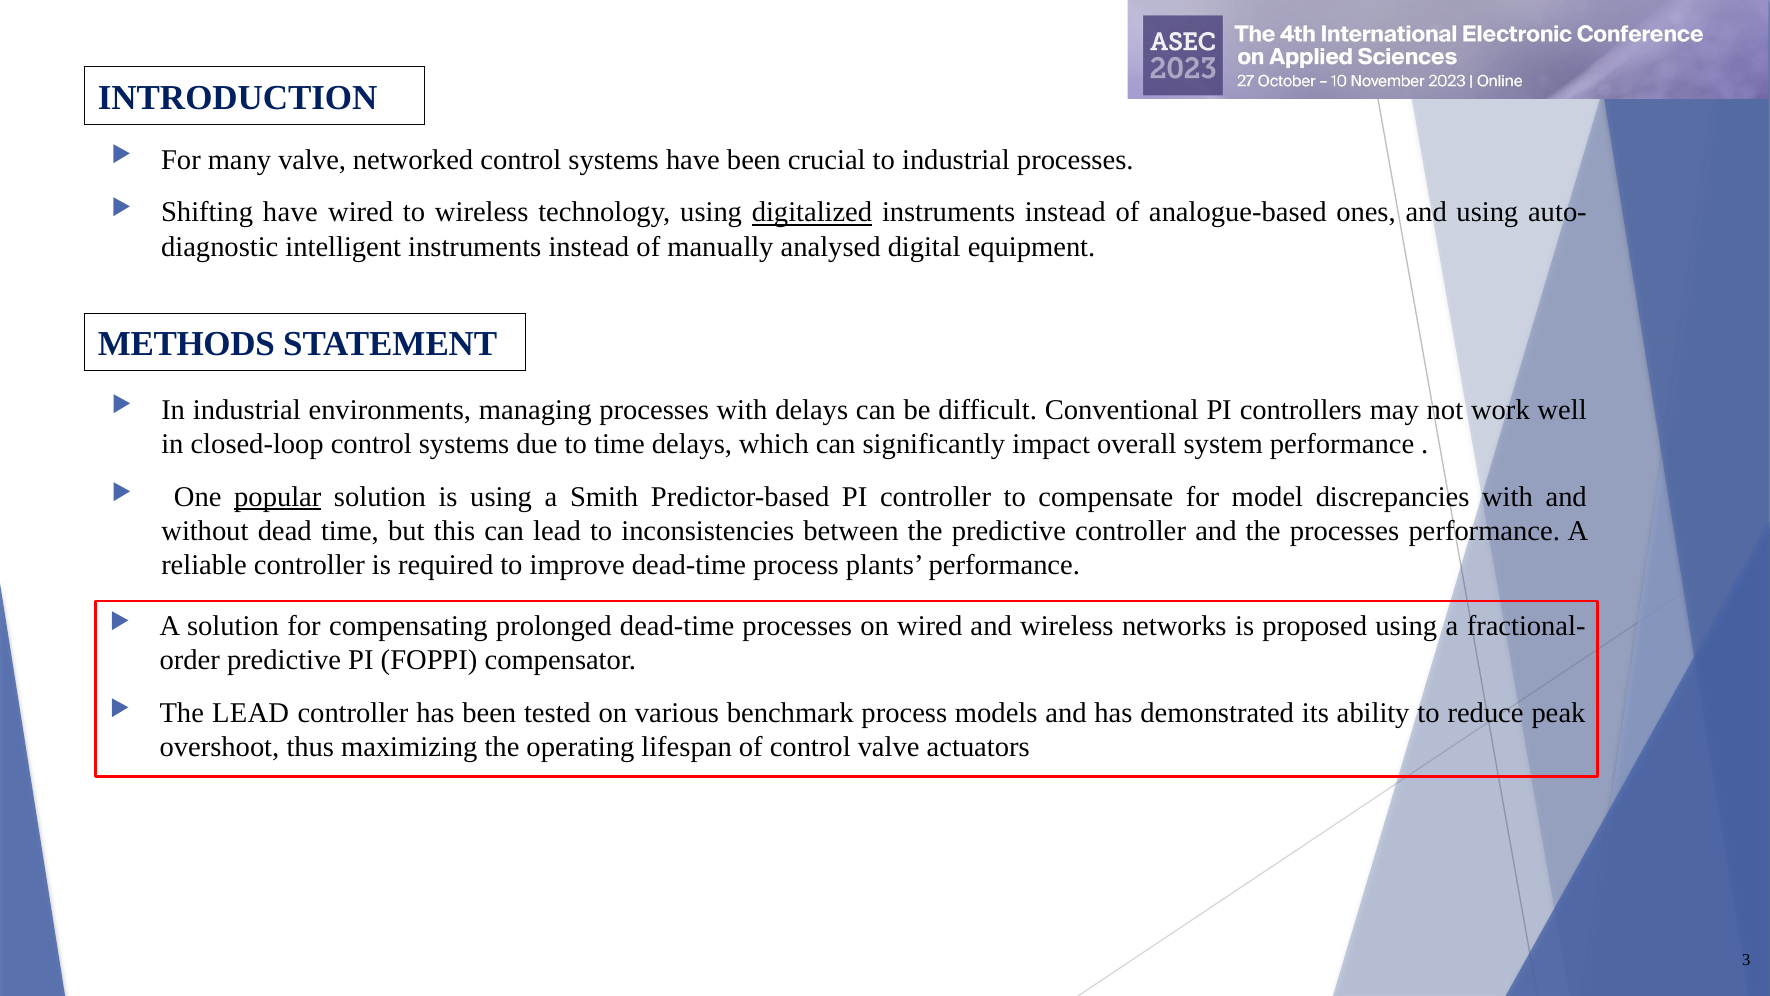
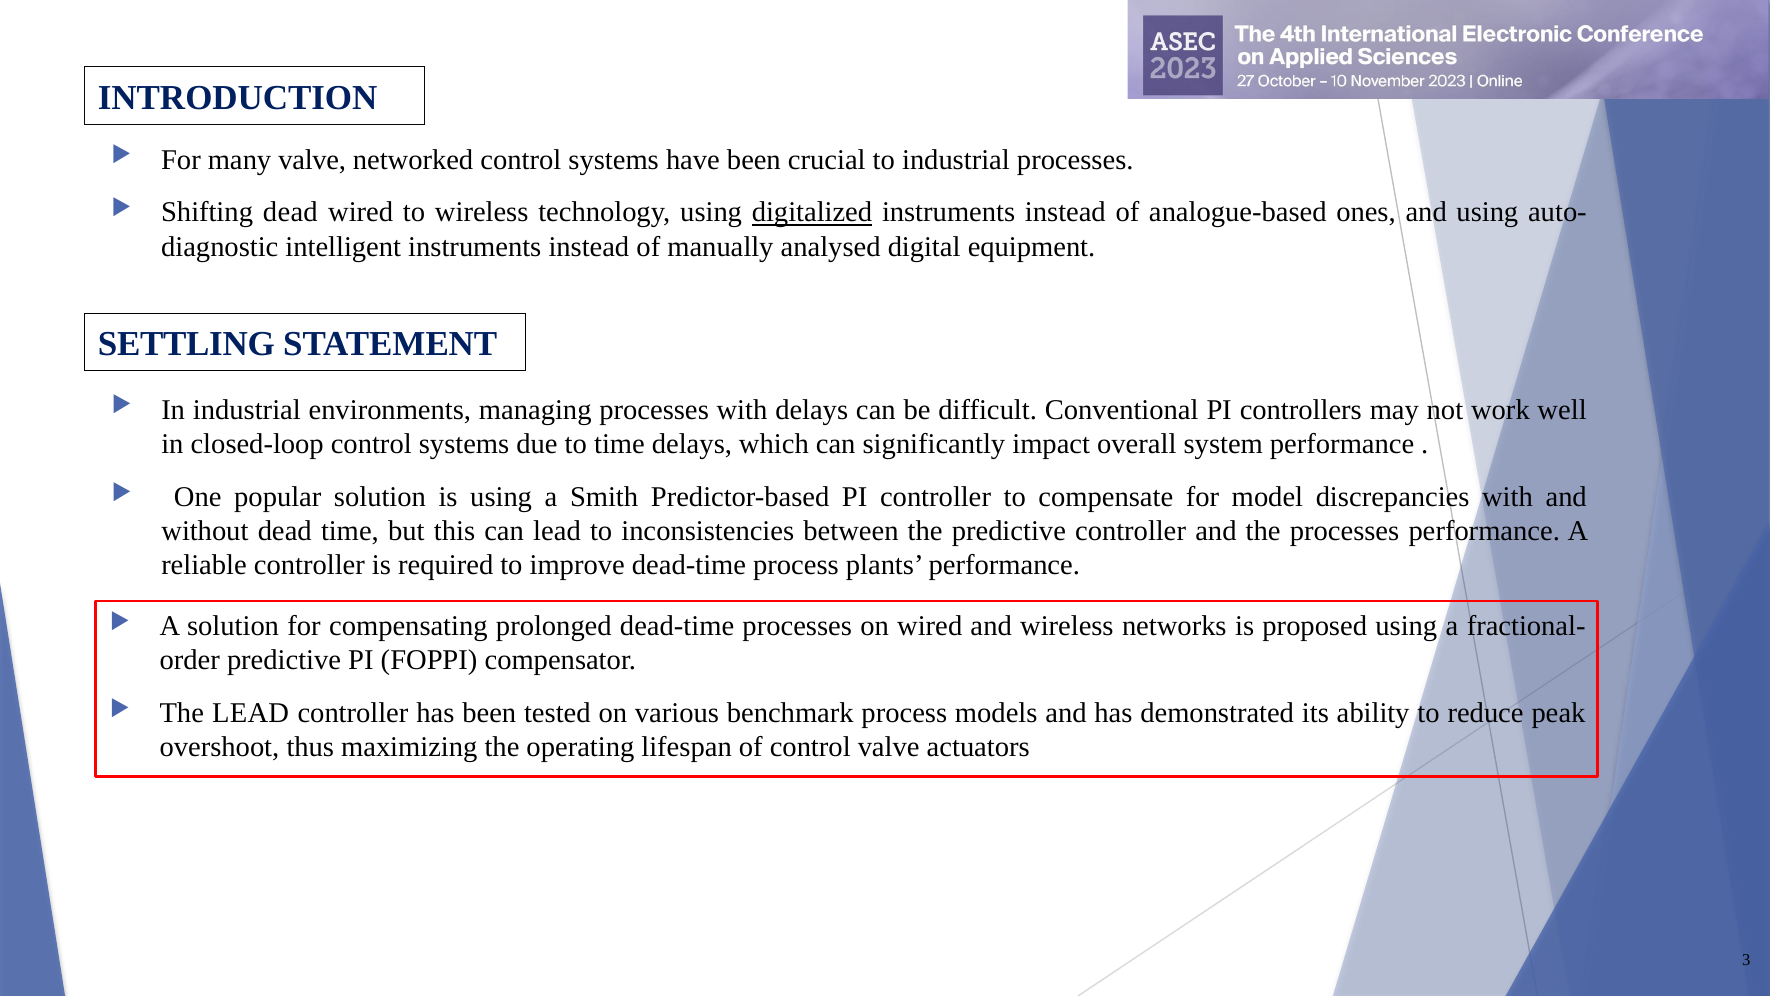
Shifting have: have -> dead
METHODS: METHODS -> SETTLING
popular underline: present -> none
